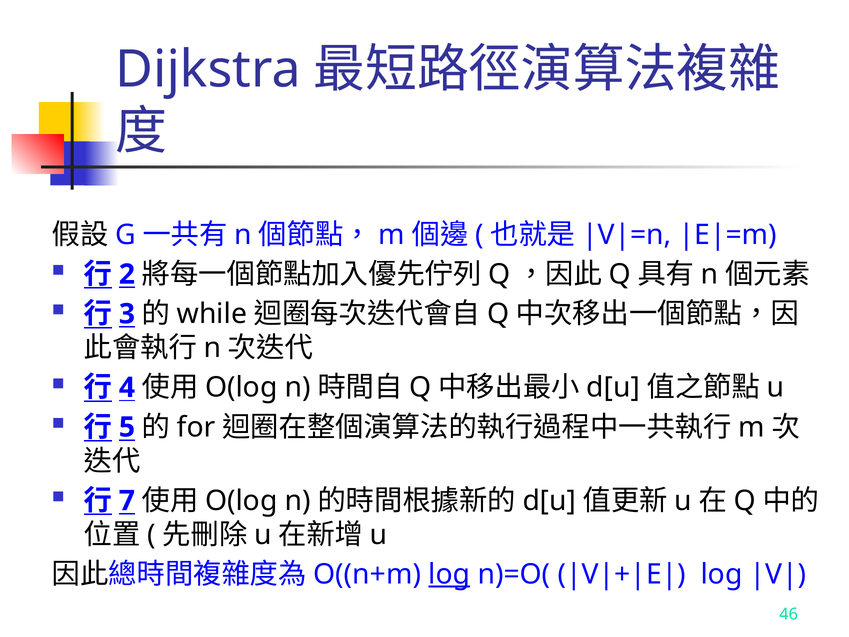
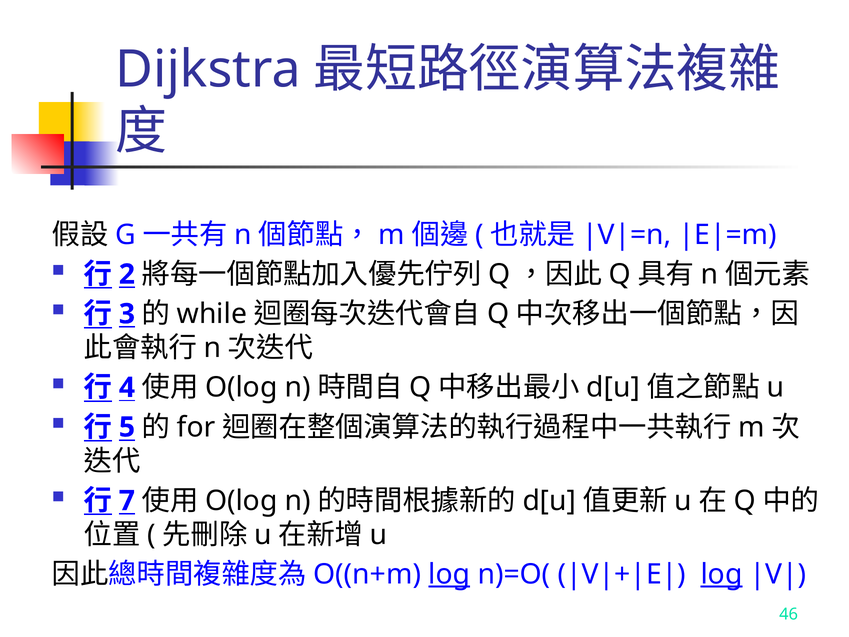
log at (722, 574) underline: none -> present
